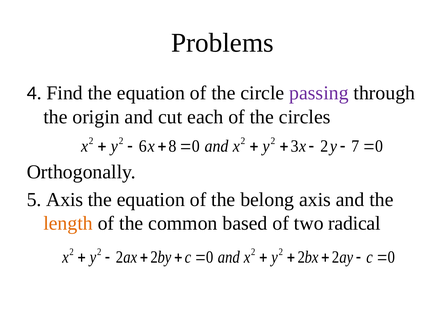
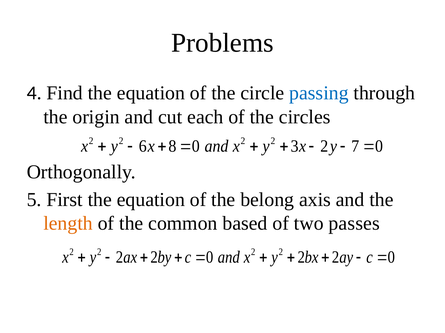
passing colour: purple -> blue
5 Axis: Axis -> First
radical: radical -> passes
